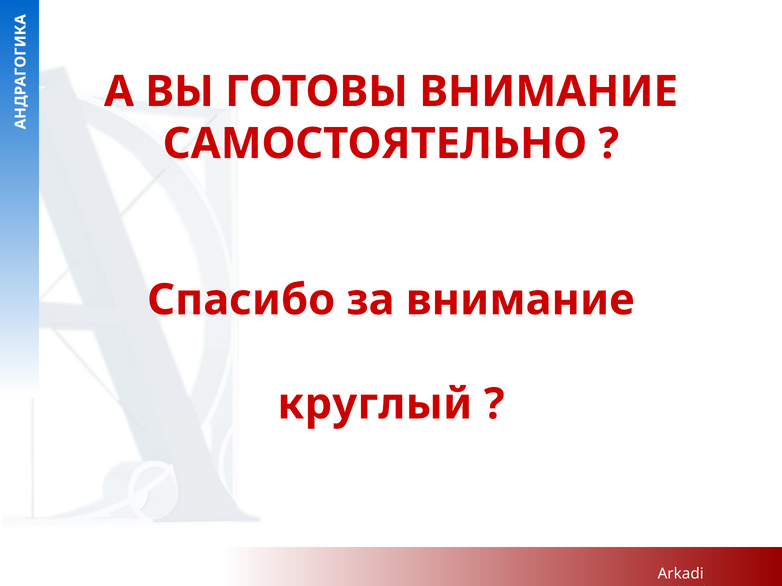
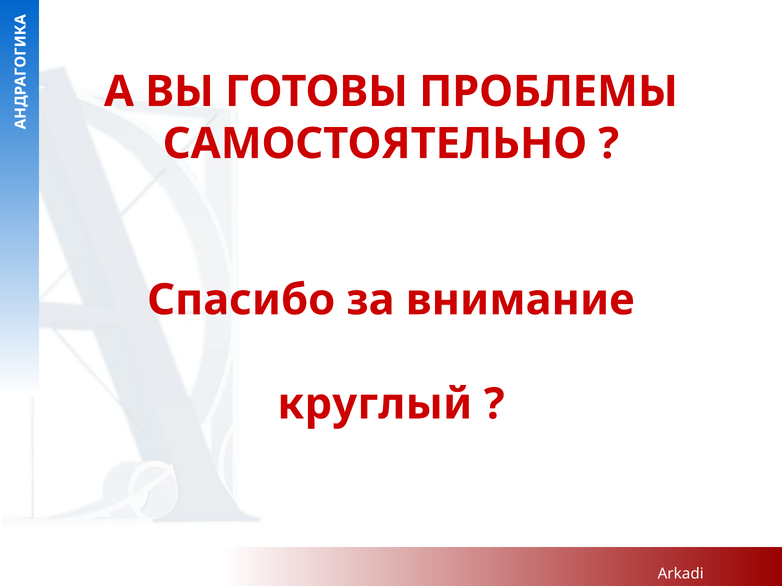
ГОТОВЫ ВНИМАНИЕ: ВНИМАНИЕ -> ПРОБЛЕМЫ
